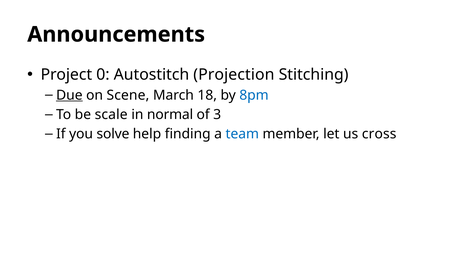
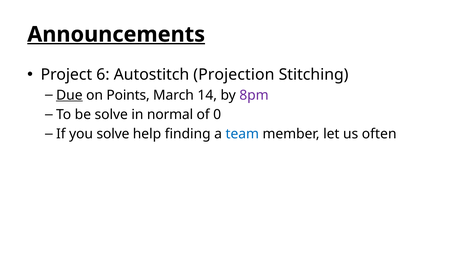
Announcements underline: none -> present
0: 0 -> 6
Scene: Scene -> Points
18: 18 -> 14
8pm colour: blue -> purple
be scale: scale -> solve
3: 3 -> 0
cross: cross -> often
